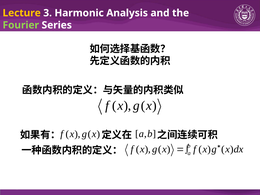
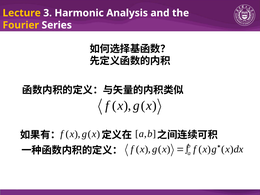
Fourier colour: light green -> yellow
